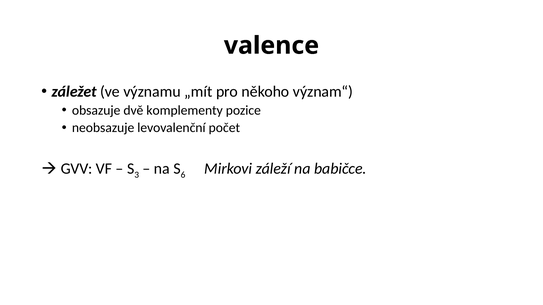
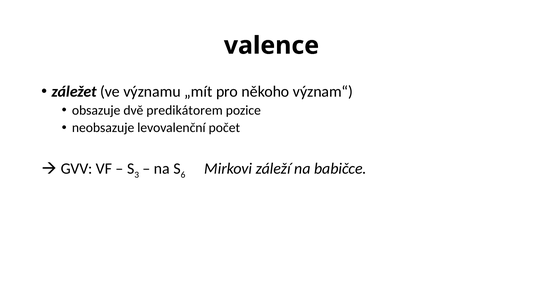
komplementy: komplementy -> predikátorem
